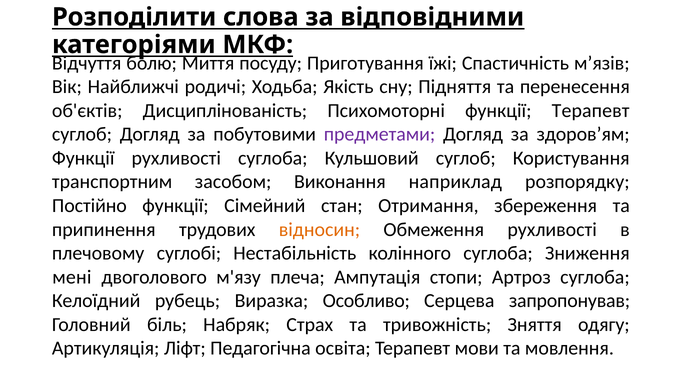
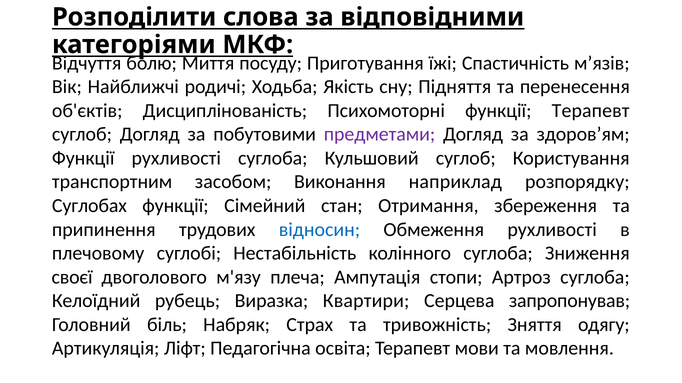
Постійно: Постійно -> Суглобах
відносин colour: orange -> blue
мені: мені -> своєї
Особливо: Особливо -> Квартири
